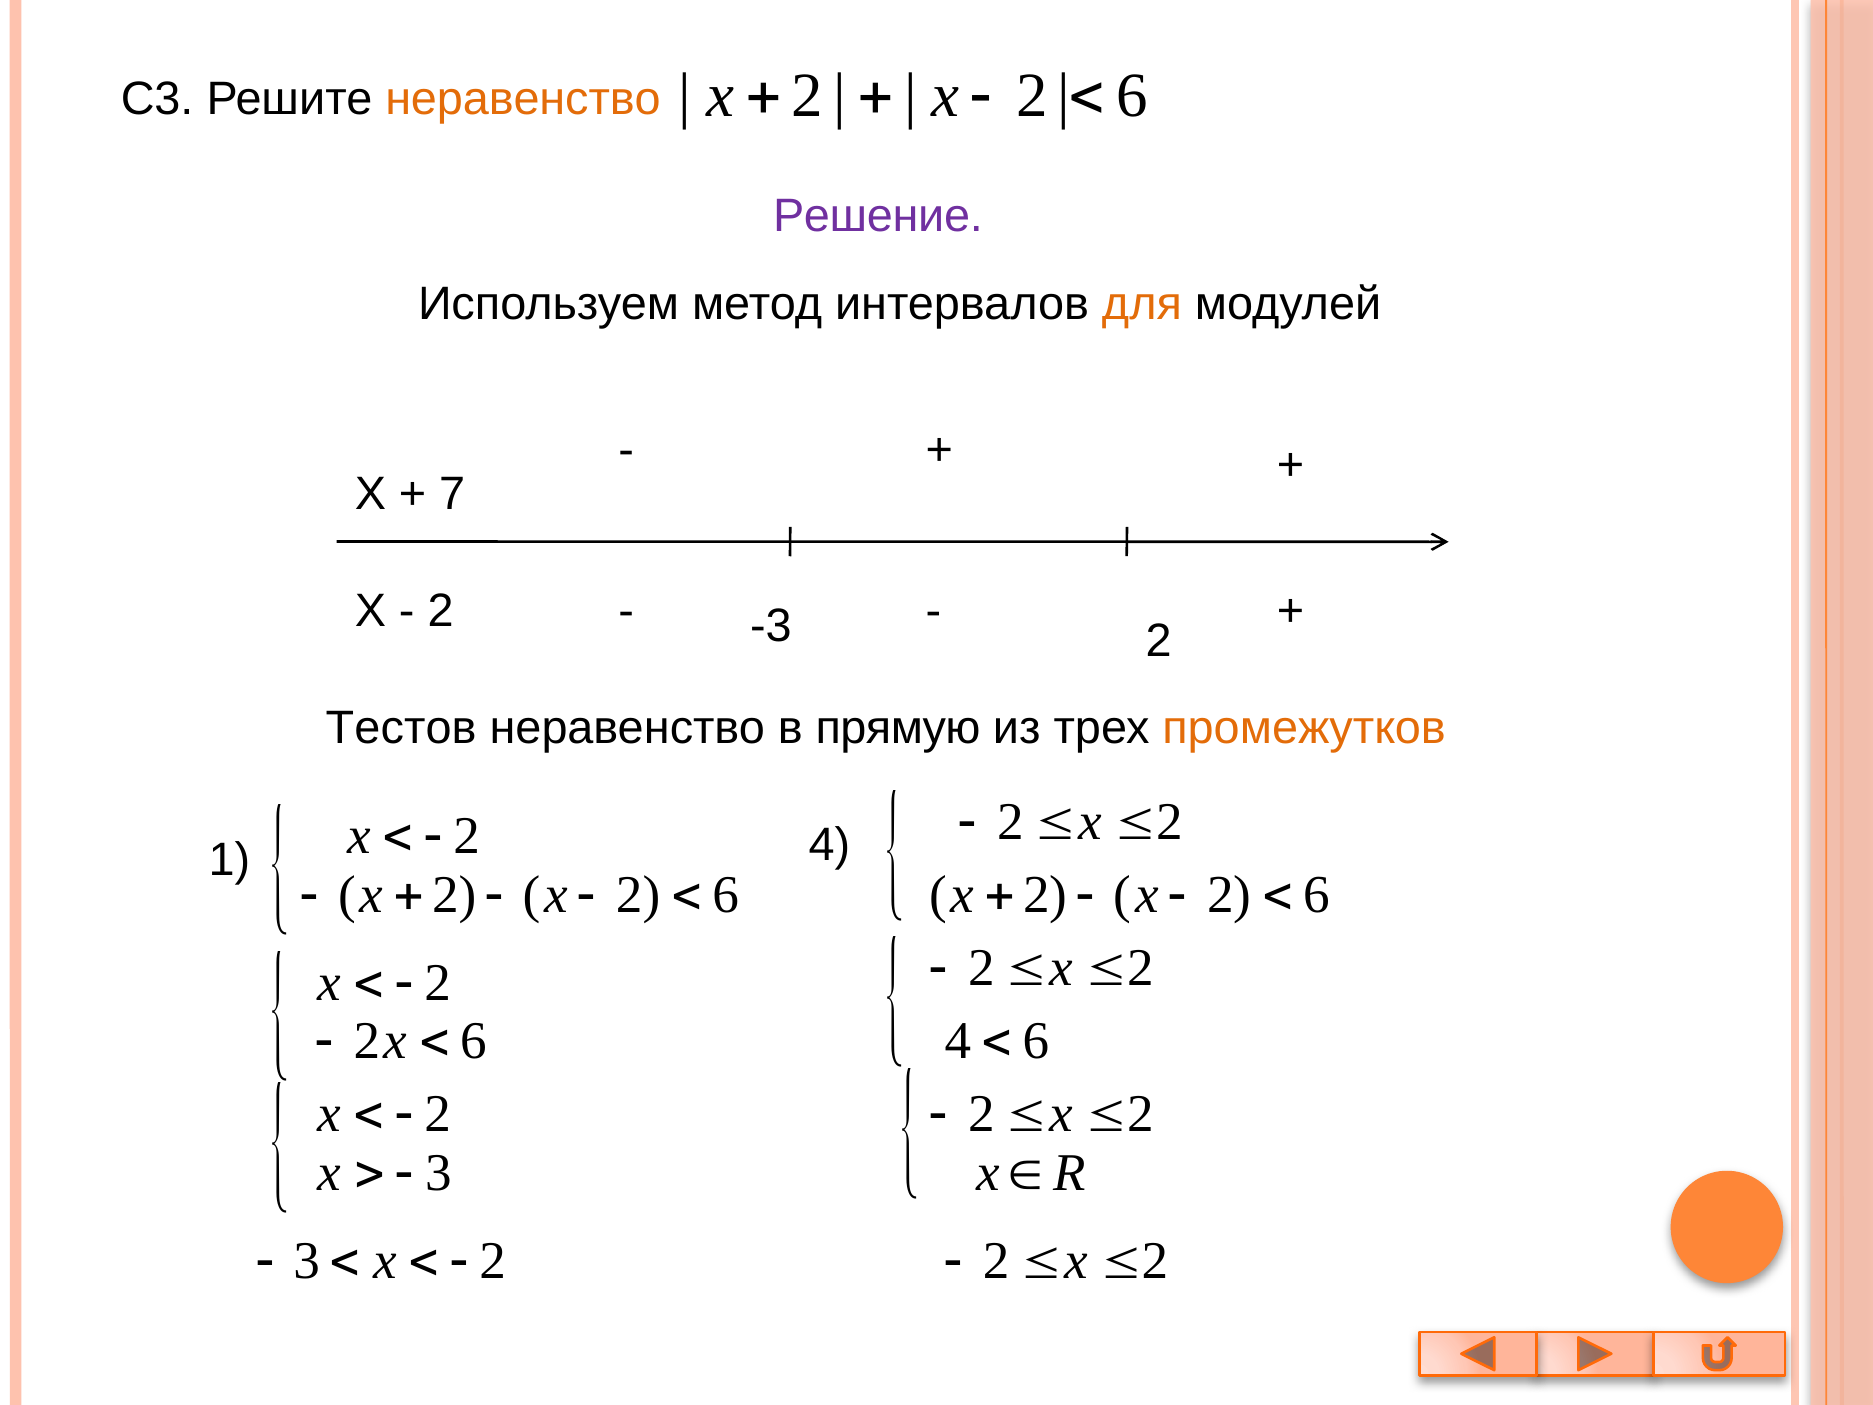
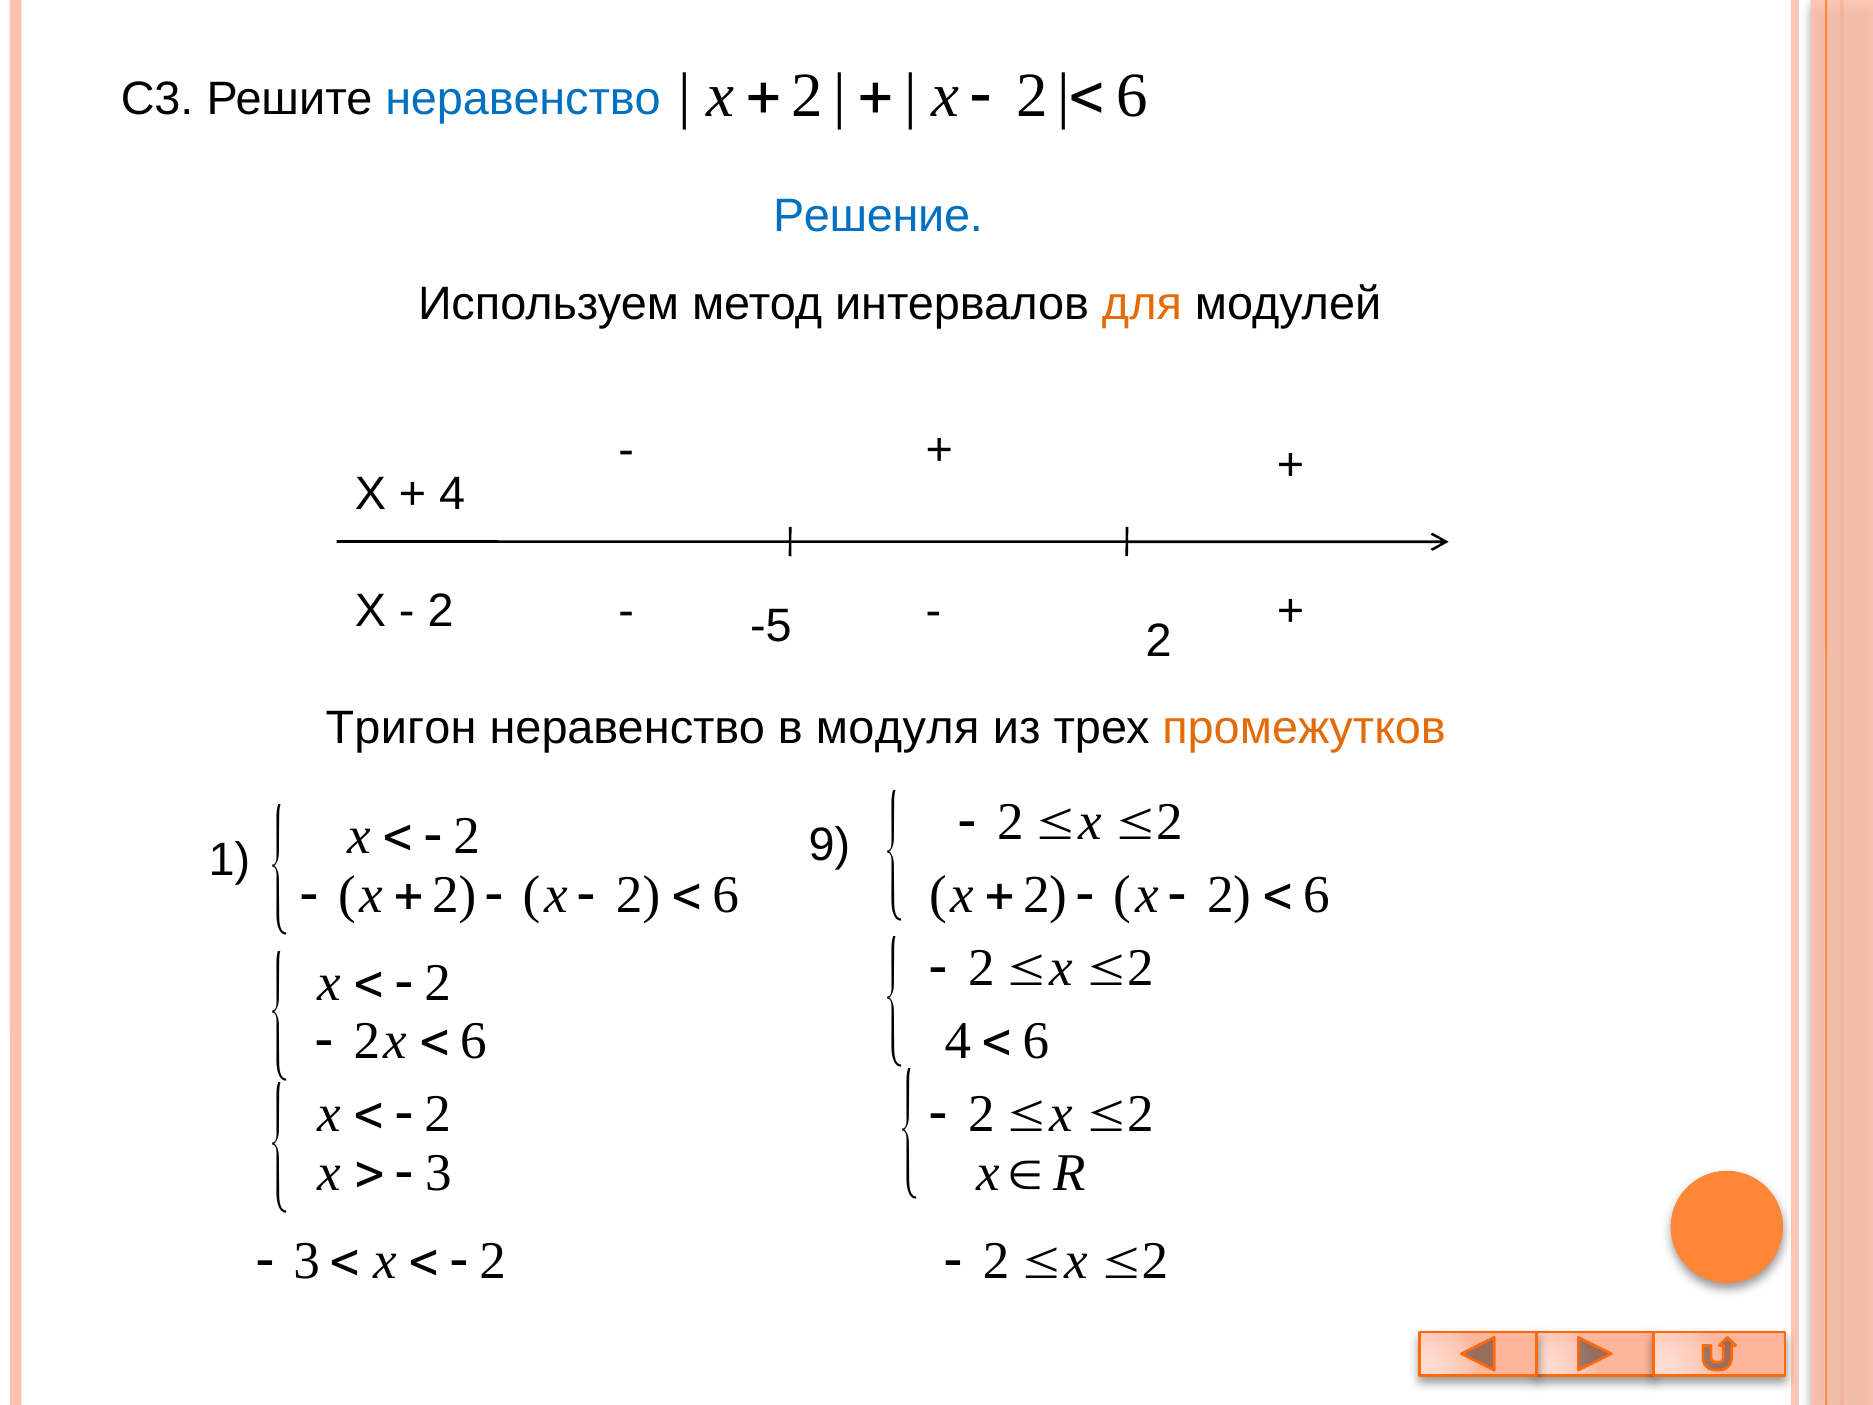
неравенство at (523, 99) colour: orange -> blue
Решение colour: purple -> blue
7: 7 -> 4
-3: -3 -> -5
Тестов: Тестов -> Тригон
прямую: прямую -> модуля
4: 4 -> 9
